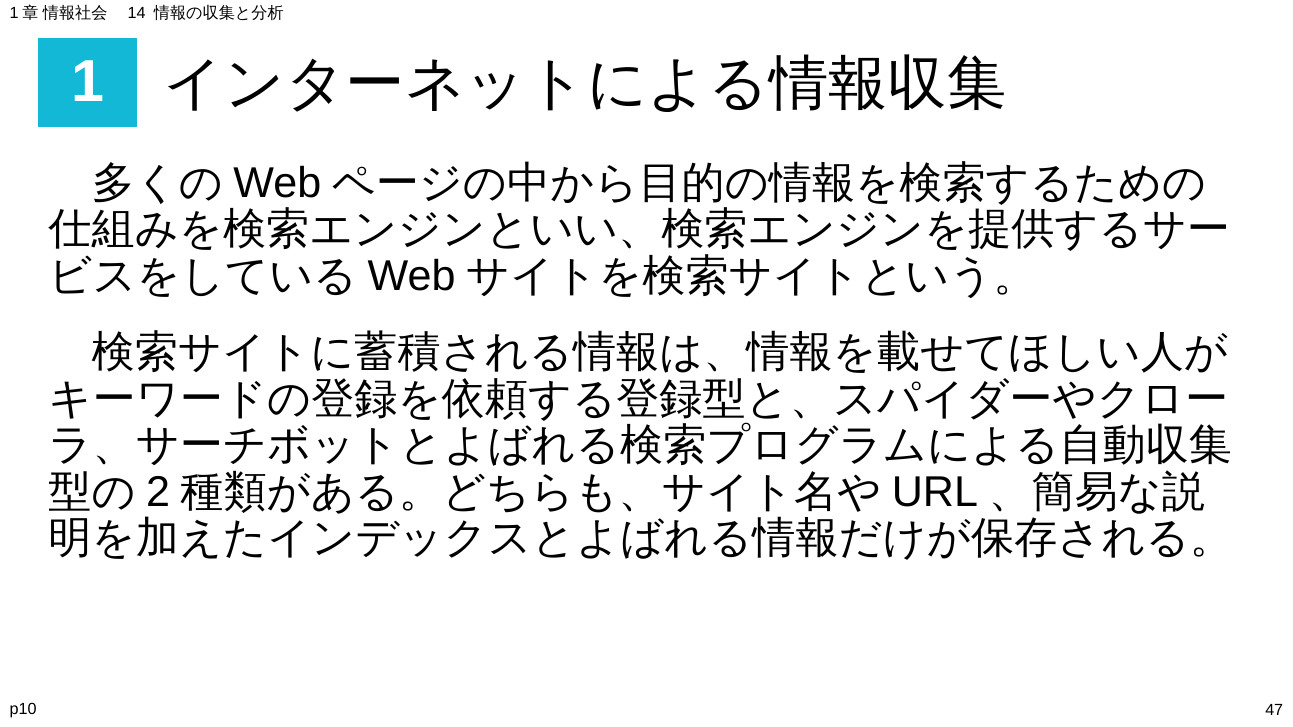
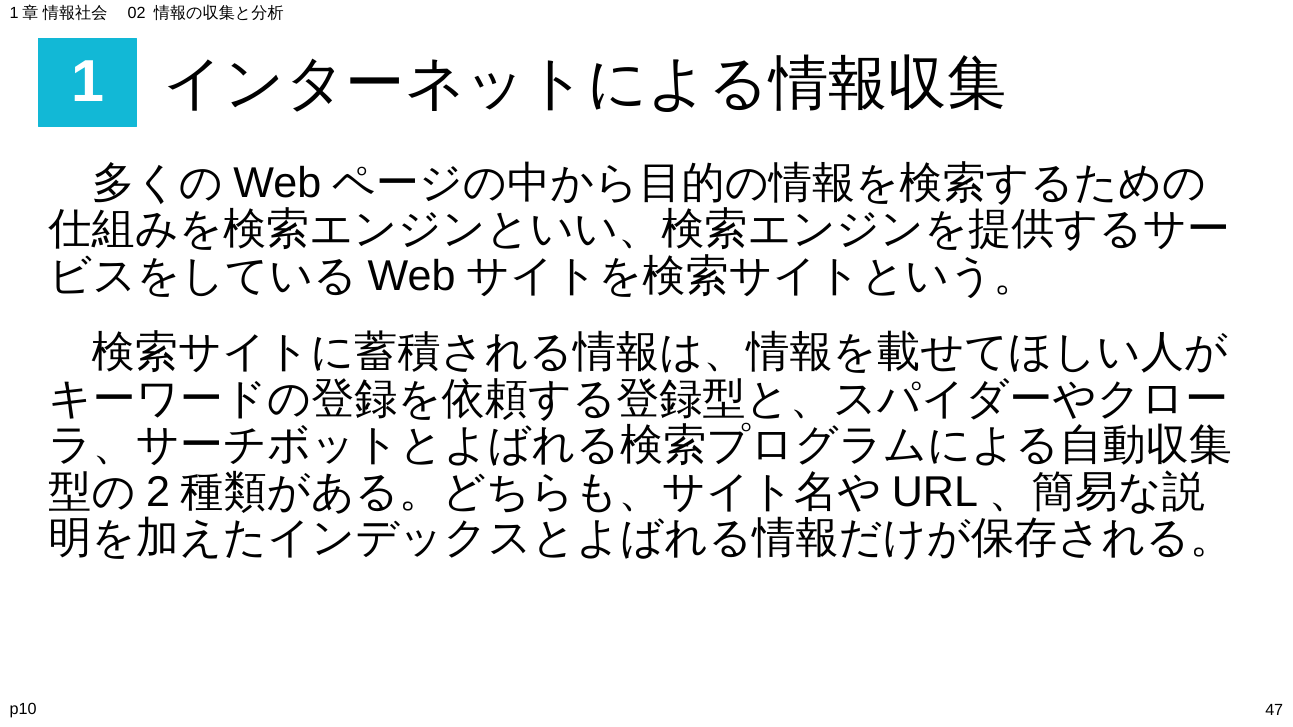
14: 14 -> 02
